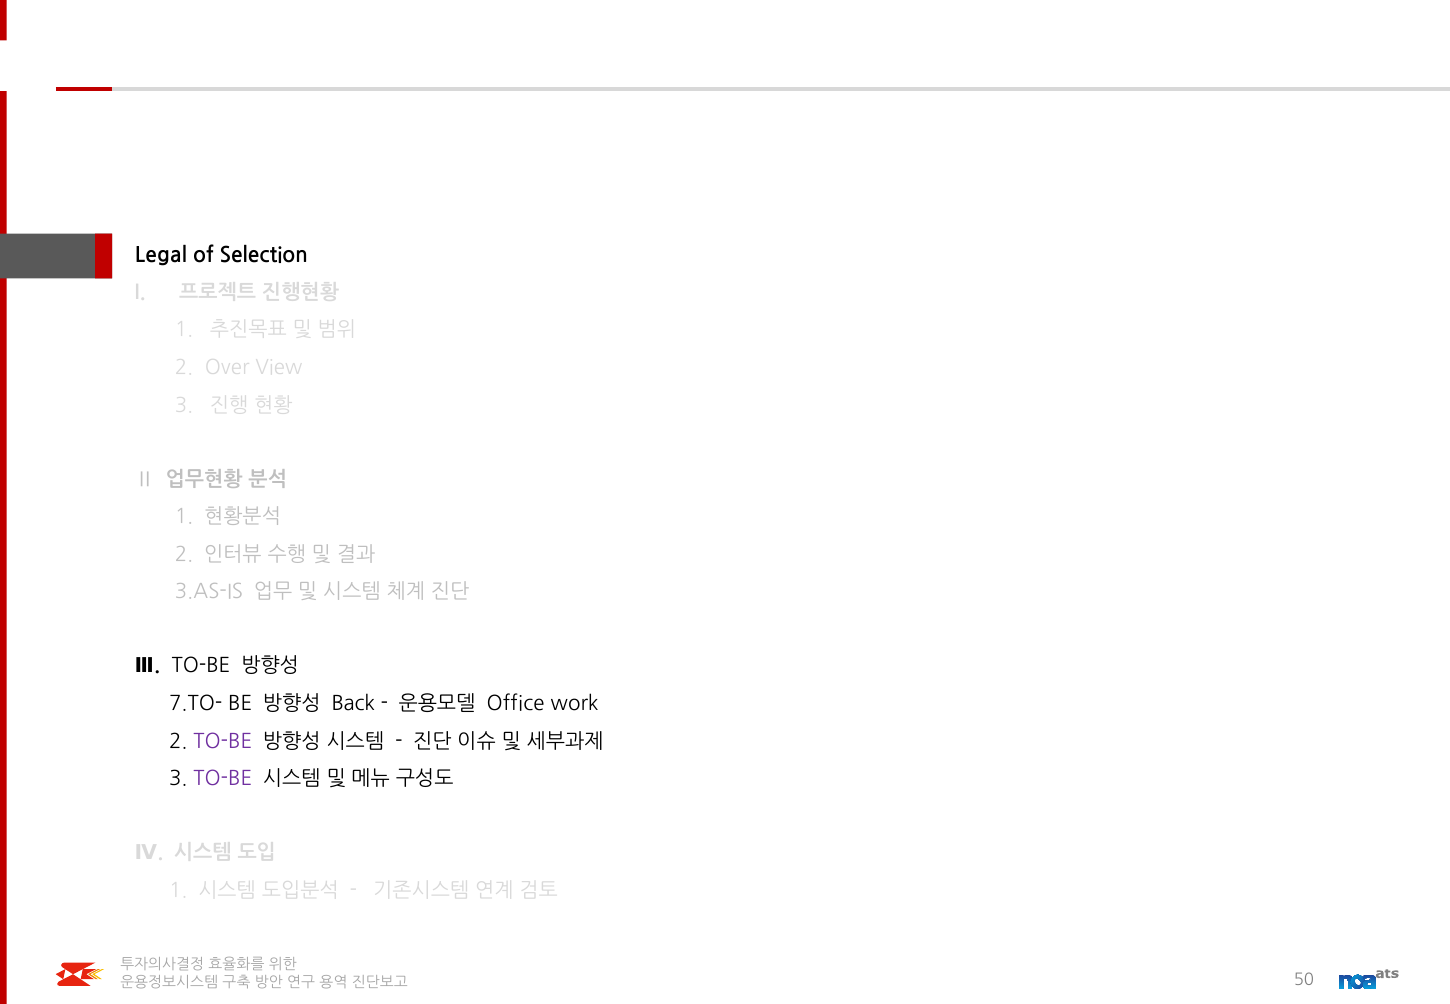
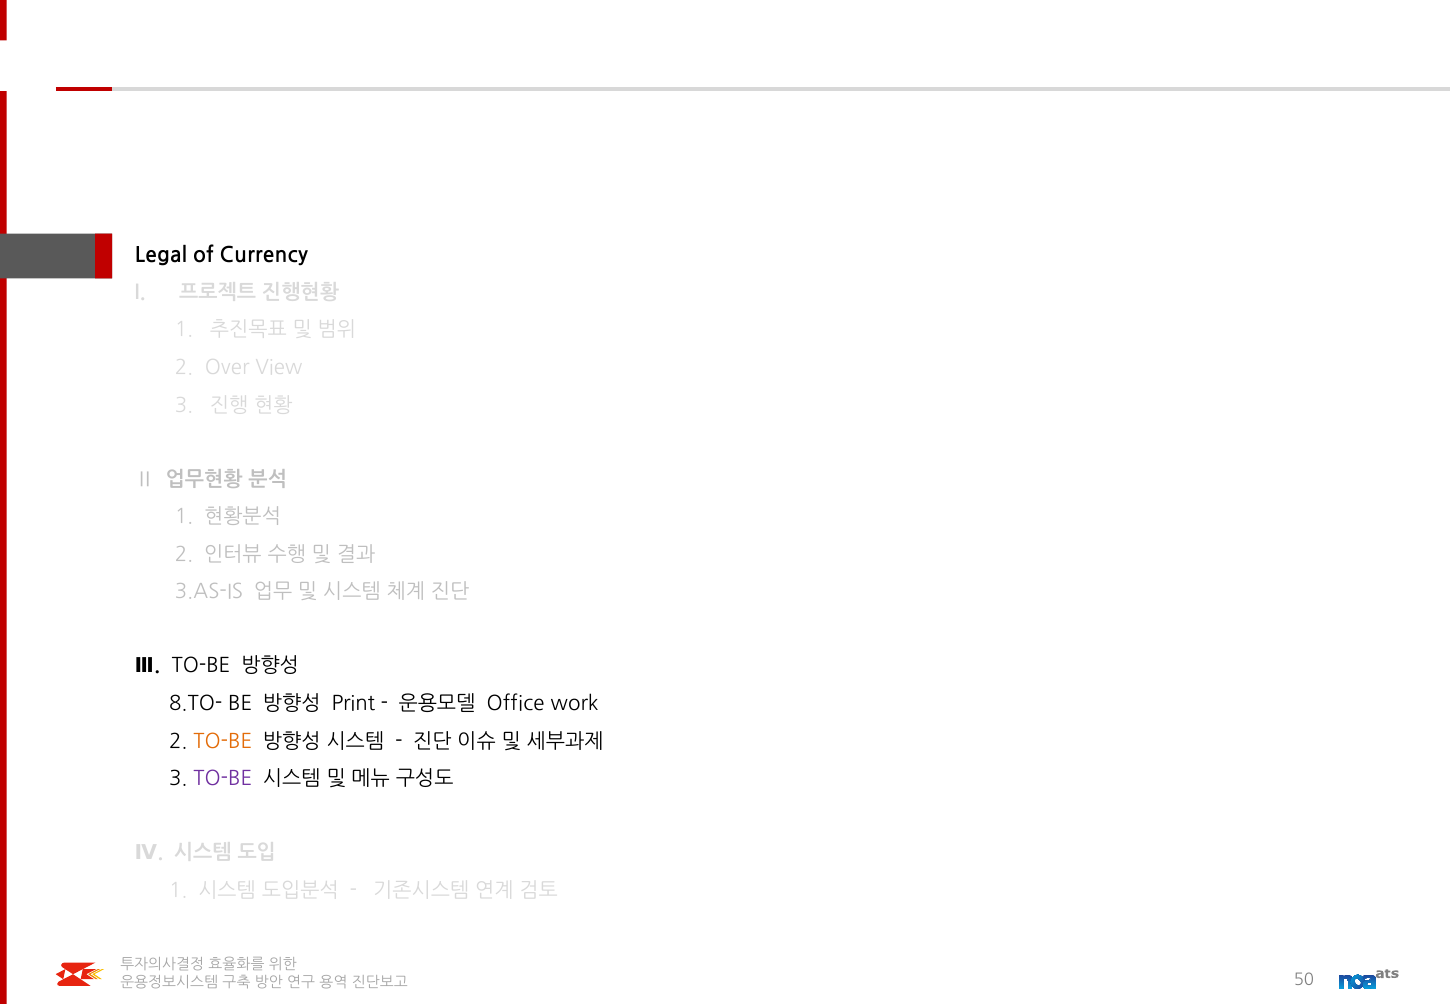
Selection: Selection -> Currency
7.TO-: 7.TO- -> 8.TO-
Back: Back -> Print
TO-BE at (223, 741) colour: purple -> orange
